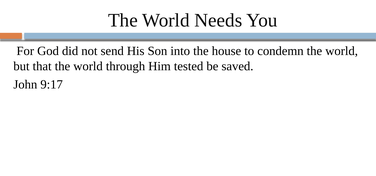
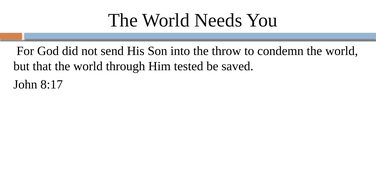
house: house -> throw
9:17: 9:17 -> 8:17
